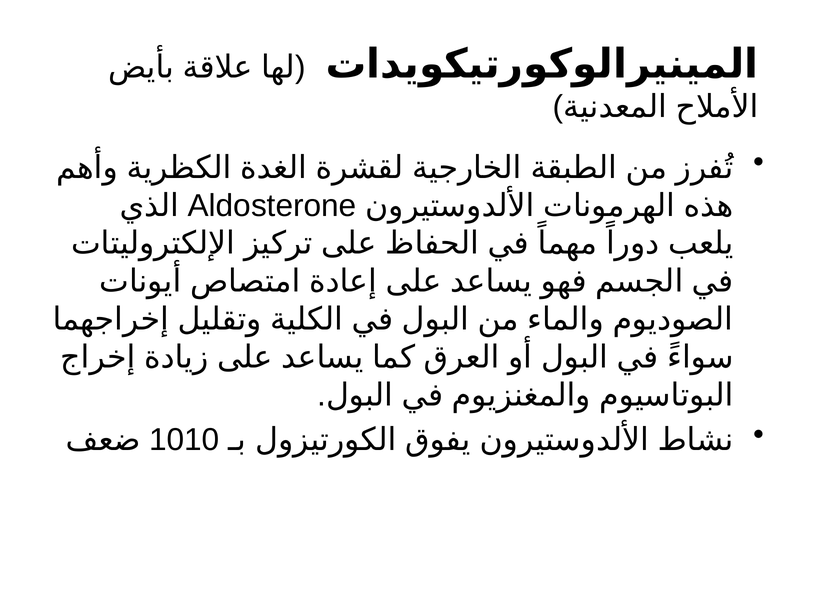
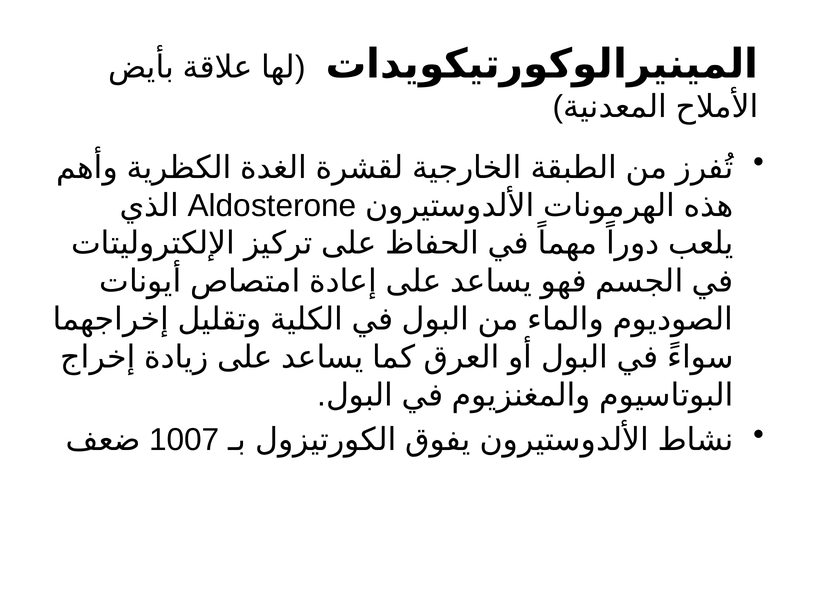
1010: 1010 -> 1007
